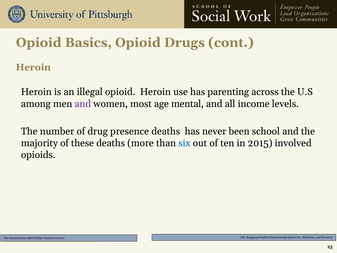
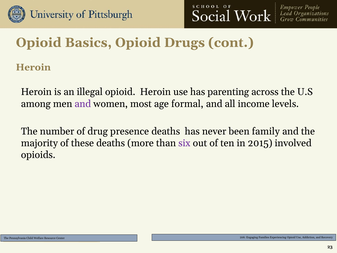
mental: mental -> formal
school: school -> family
six colour: blue -> purple
